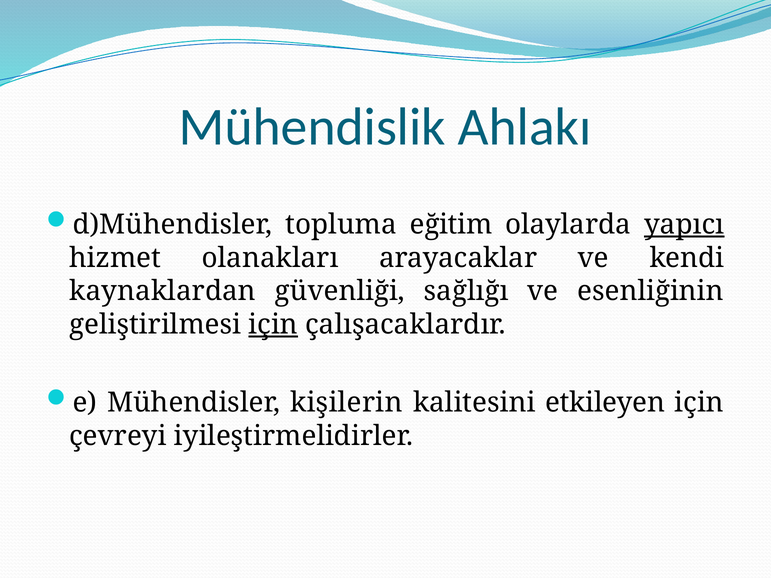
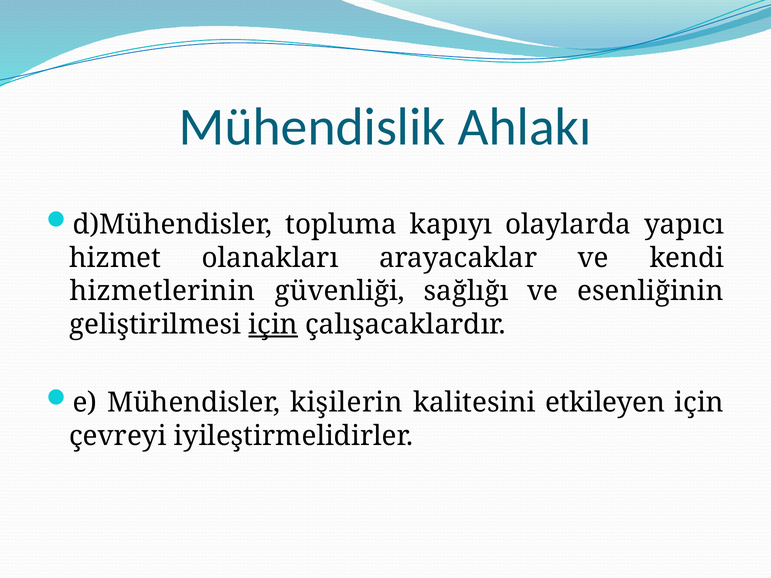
eğitim: eğitim -> kapıyı
yapıcı underline: present -> none
kaynaklardan: kaynaklardan -> hizmetlerinin
